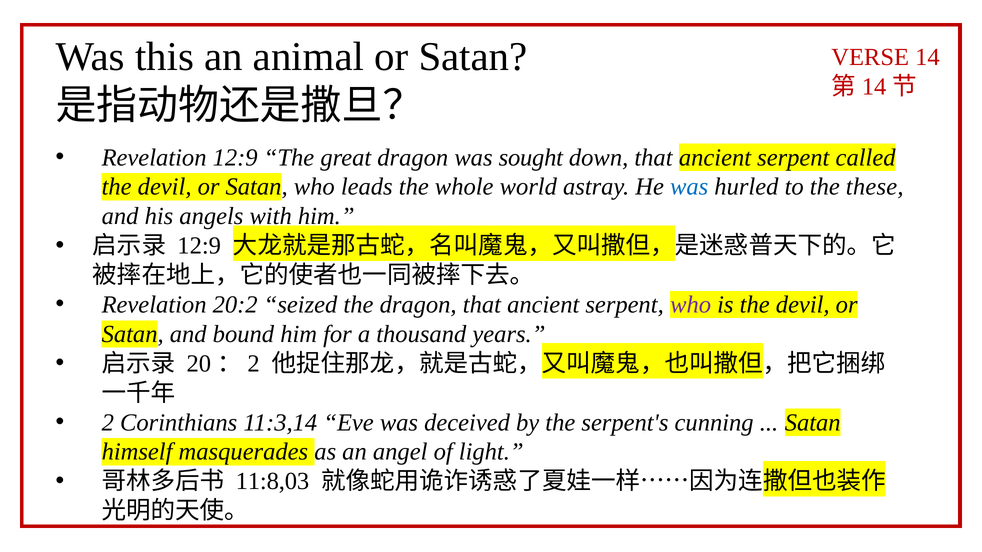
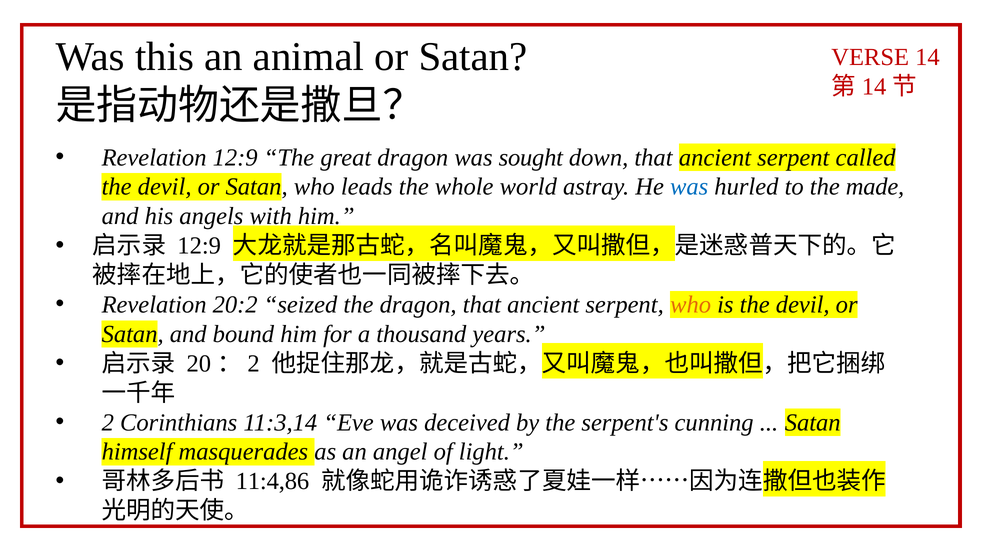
these: these -> made
who at (691, 305) colour: purple -> orange
11:8,03: 11:8,03 -> 11:4,86
